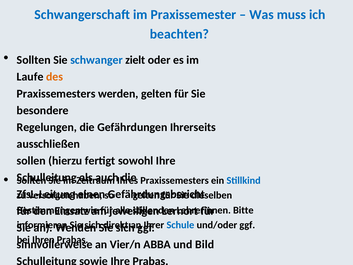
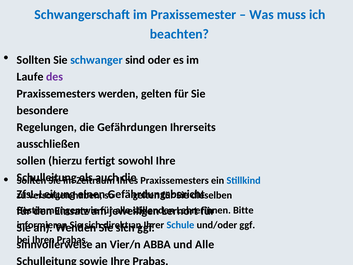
zielt: zielt -> sind
des colour: orange -> purple
und Bild: Bild -> Alle
